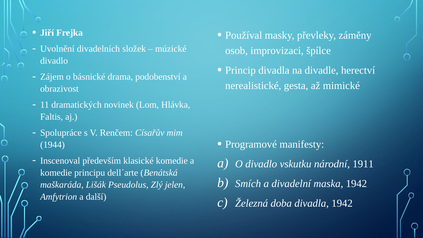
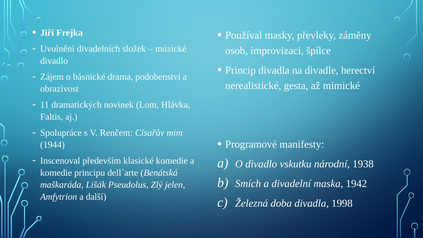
1911: 1911 -> 1938
divadla 1942: 1942 -> 1998
